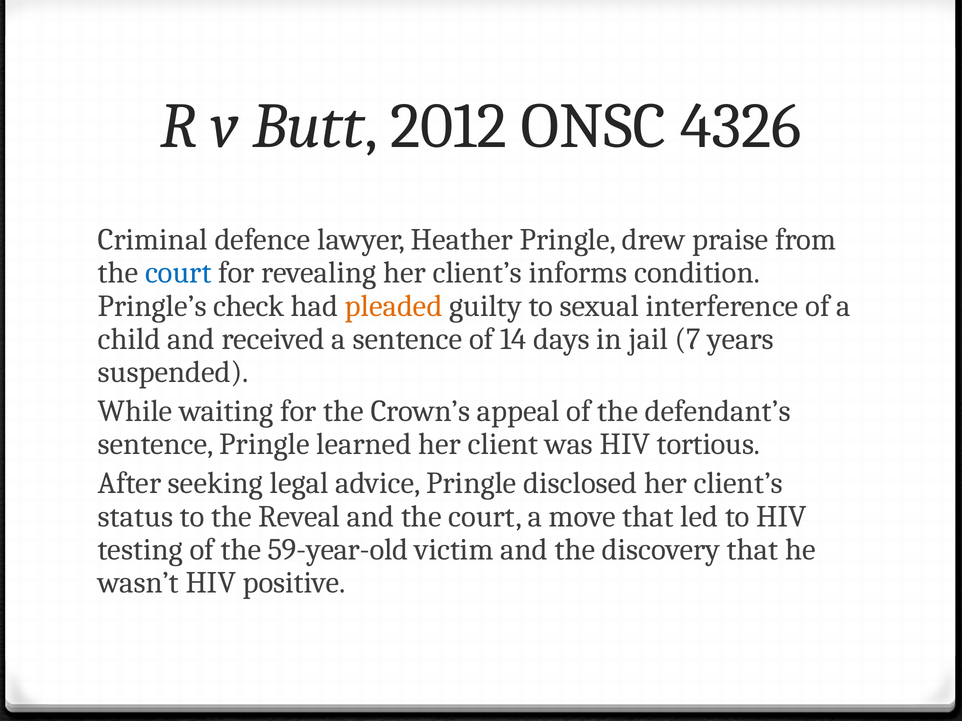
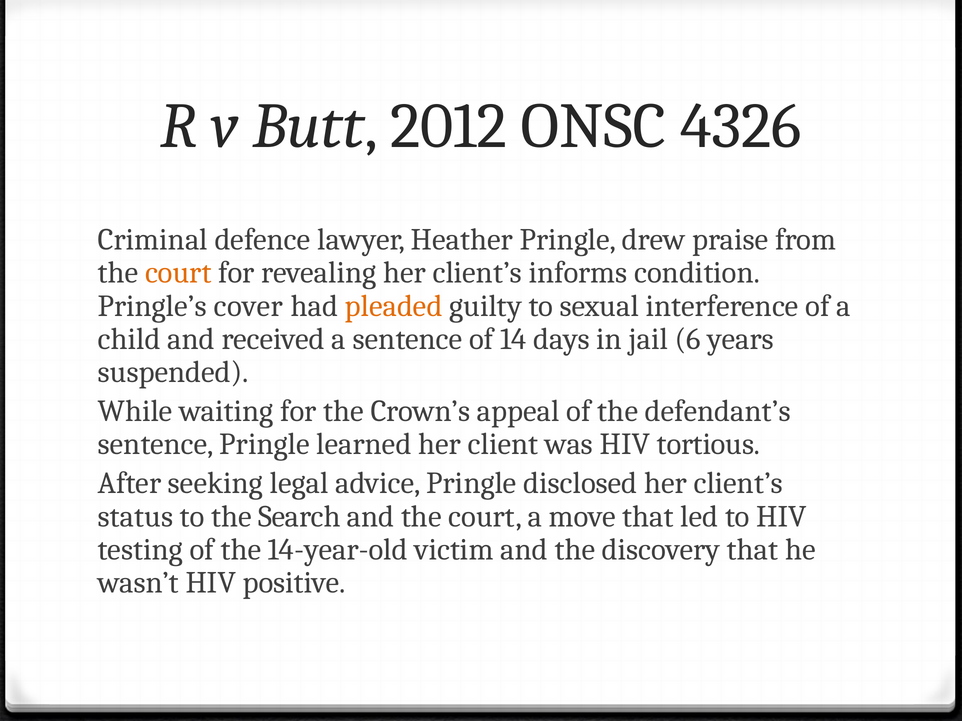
court at (178, 273) colour: blue -> orange
check: check -> cover
7: 7 -> 6
Reveal: Reveal -> Search
59-year-old: 59-year-old -> 14-year-old
